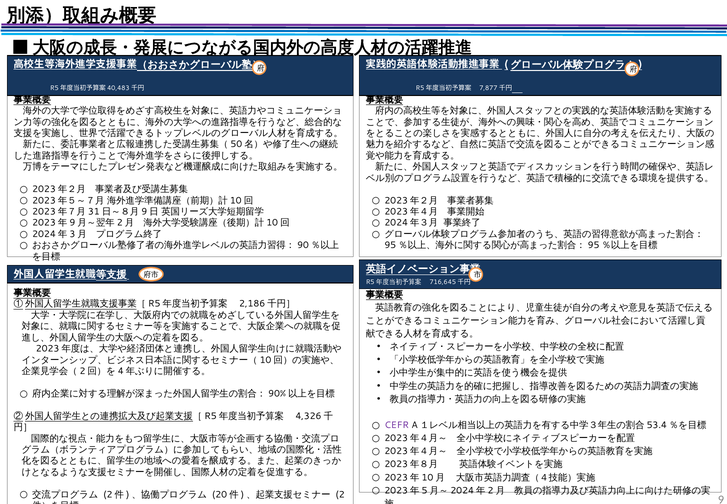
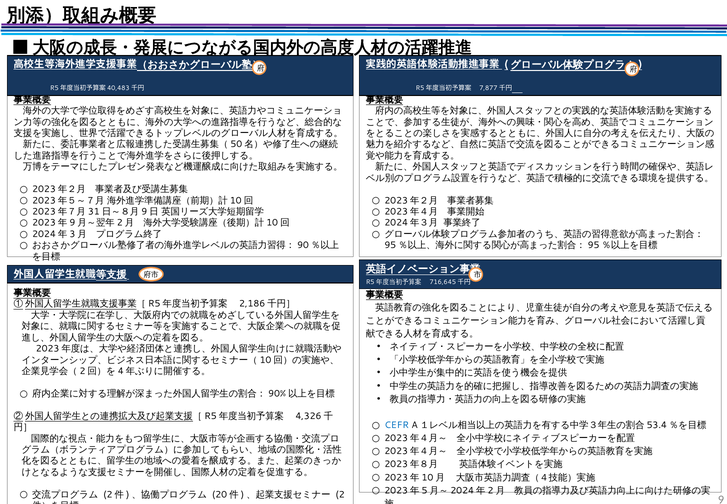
CEFR colour: purple -> blue
